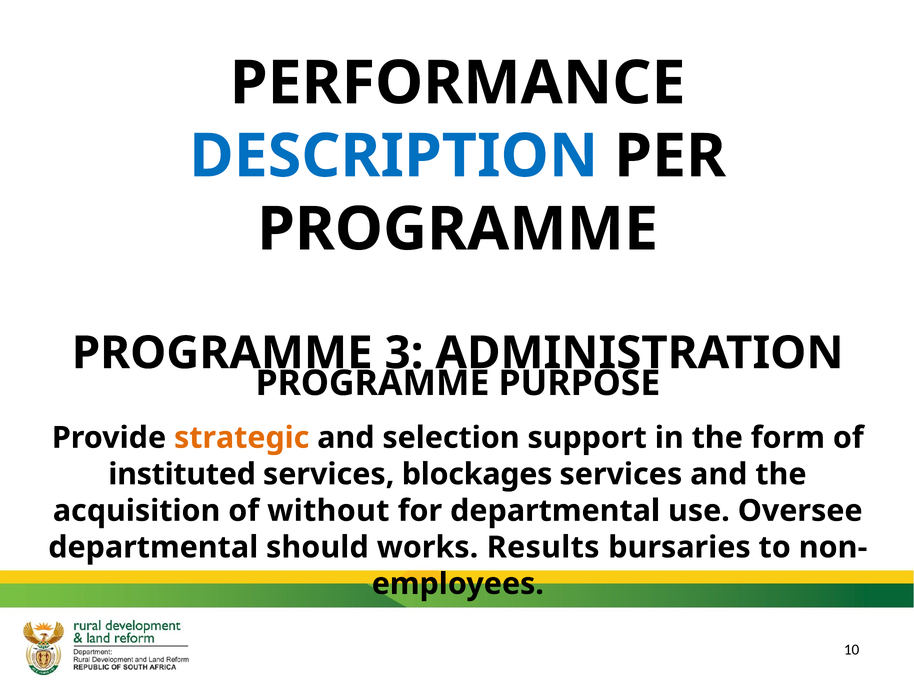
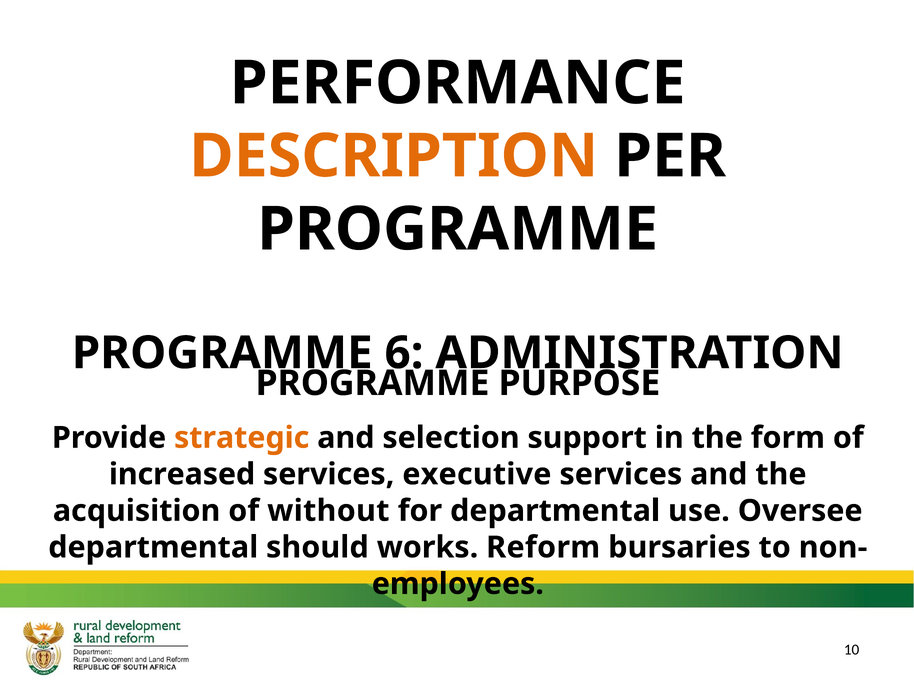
DESCRIPTION colour: blue -> orange
3: 3 -> 6
instituted: instituted -> increased
blockages: blockages -> executive
Results: Results -> Reform
